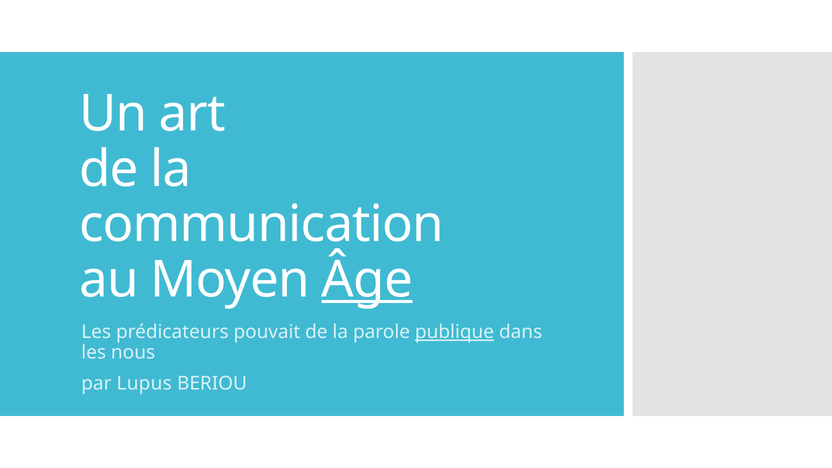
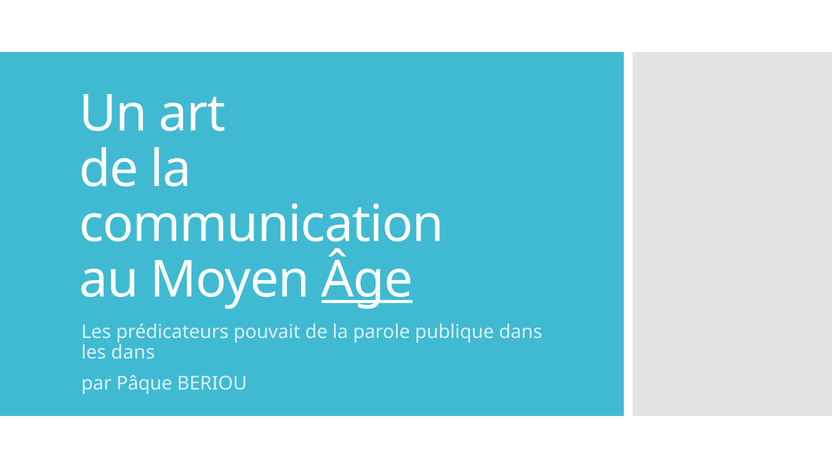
publique underline: present -> none
les nous: nous -> dans
Lupus: Lupus -> Pâque
